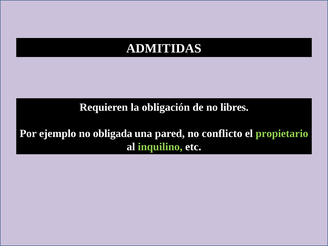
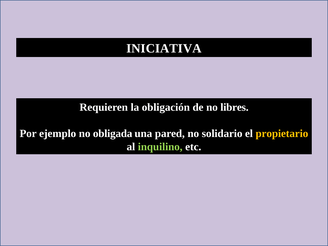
ADMITIDAS: ADMITIDAS -> INICIATIVA
conflicto: conflicto -> solidario
propietario colour: light green -> yellow
